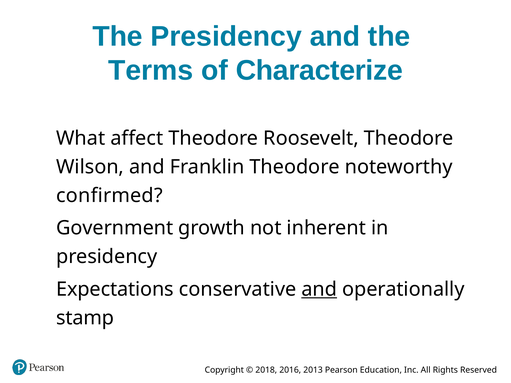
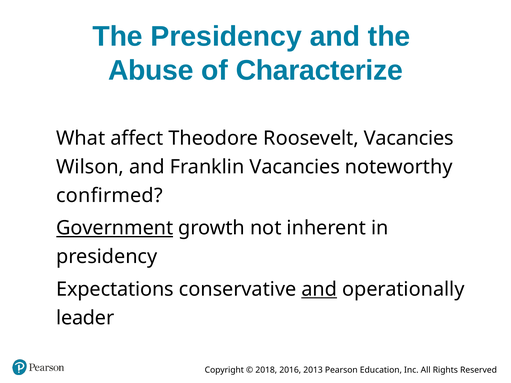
Terms: Terms -> Abuse
Roosevelt Theodore: Theodore -> Vacancies
Franklin Theodore: Theodore -> Vacancies
Government underline: none -> present
stamp: stamp -> leader
